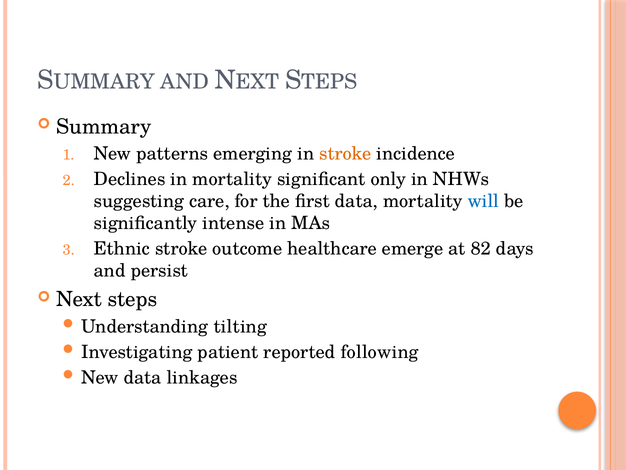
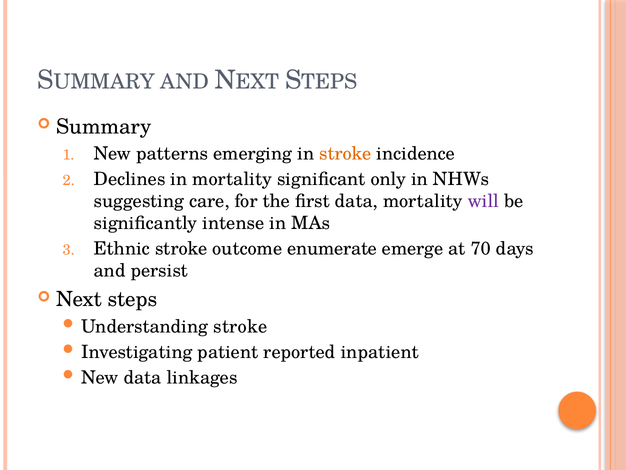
will colour: blue -> purple
healthcare: healthcare -> enumerate
82: 82 -> 70
Understanding tilting: tilting -> stroke
following: following -> inpatient
